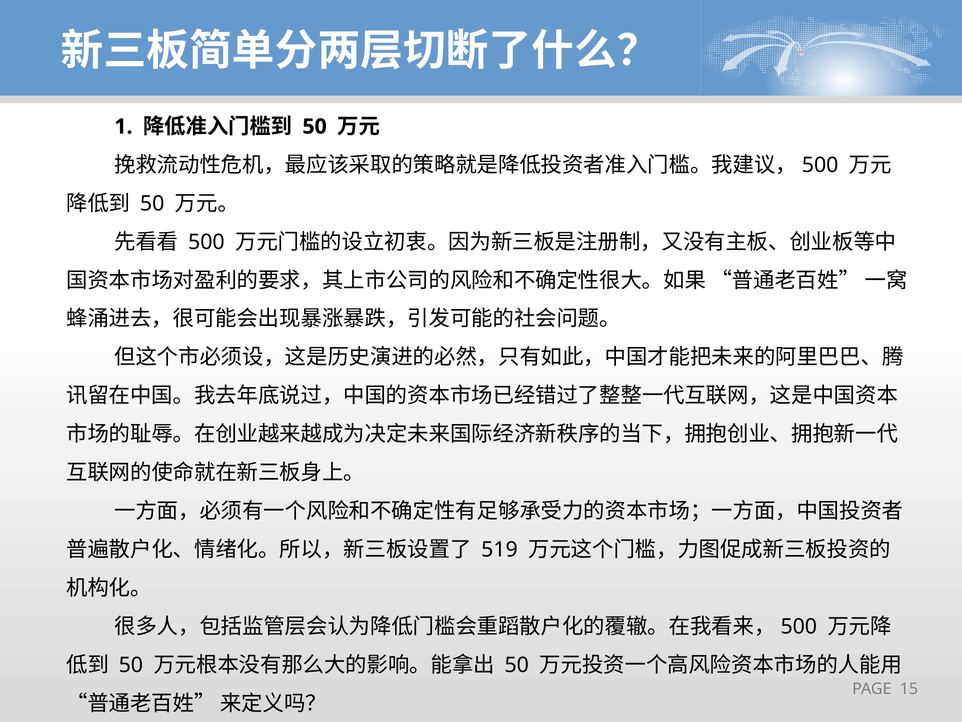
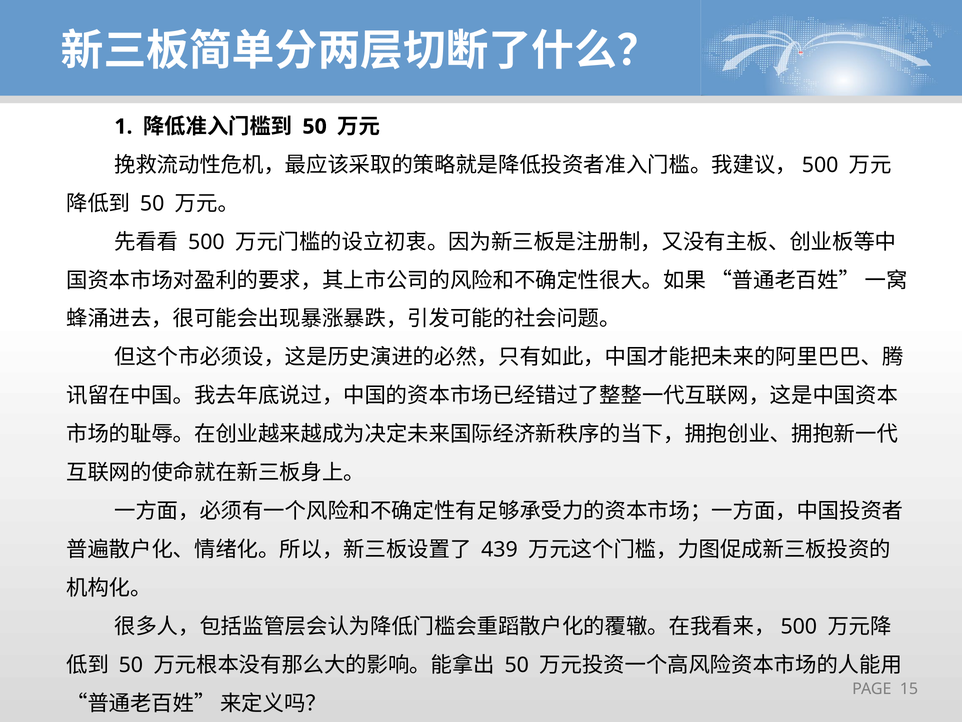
519: 519 -> 439
